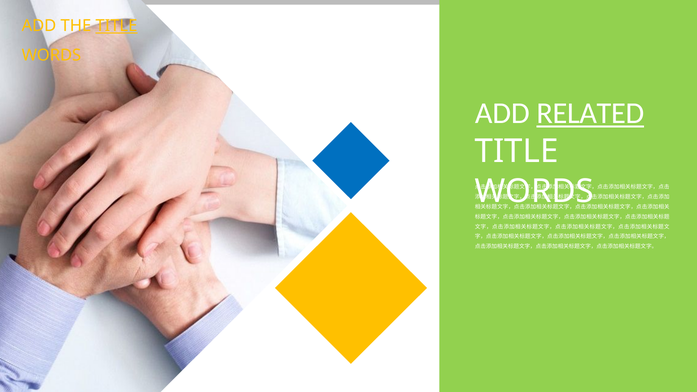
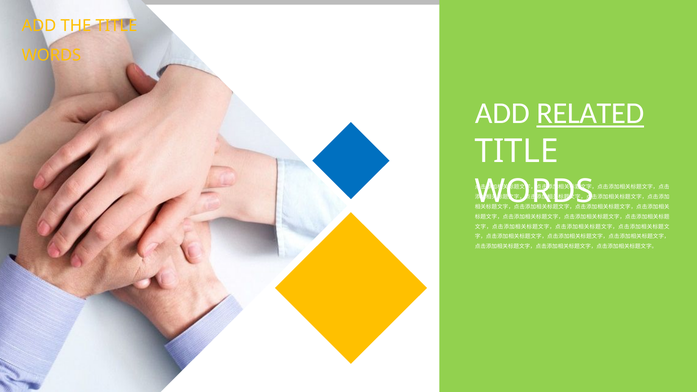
TITLE at (116, 26) underline: present -> none
